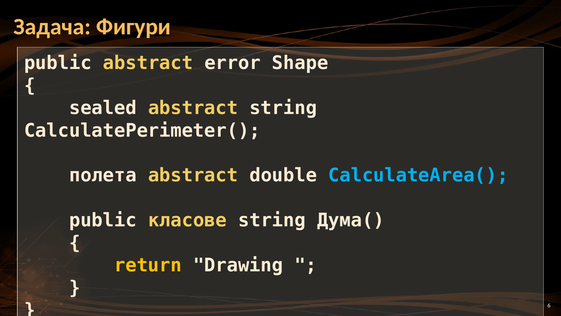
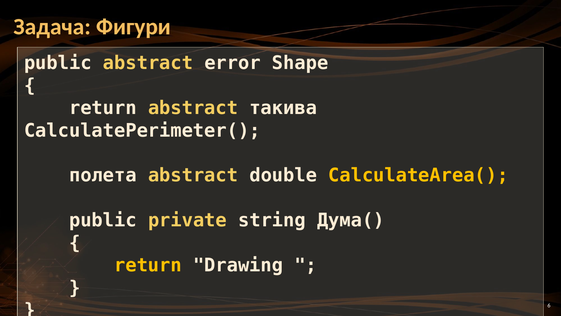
sealed at (103, 108): sealed -> return
abstract string: string -> такива
CalculateArea( colour: light blue -> yellow
класове: класове -> private
